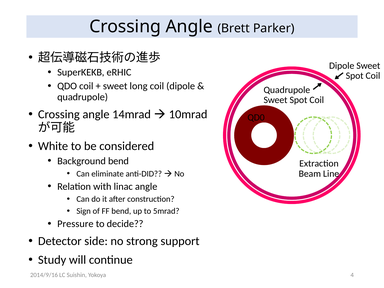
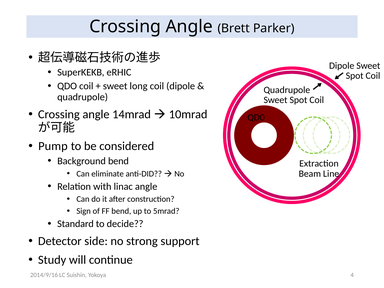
White: White -> Pump
Pressure: Pressure -> Standard
